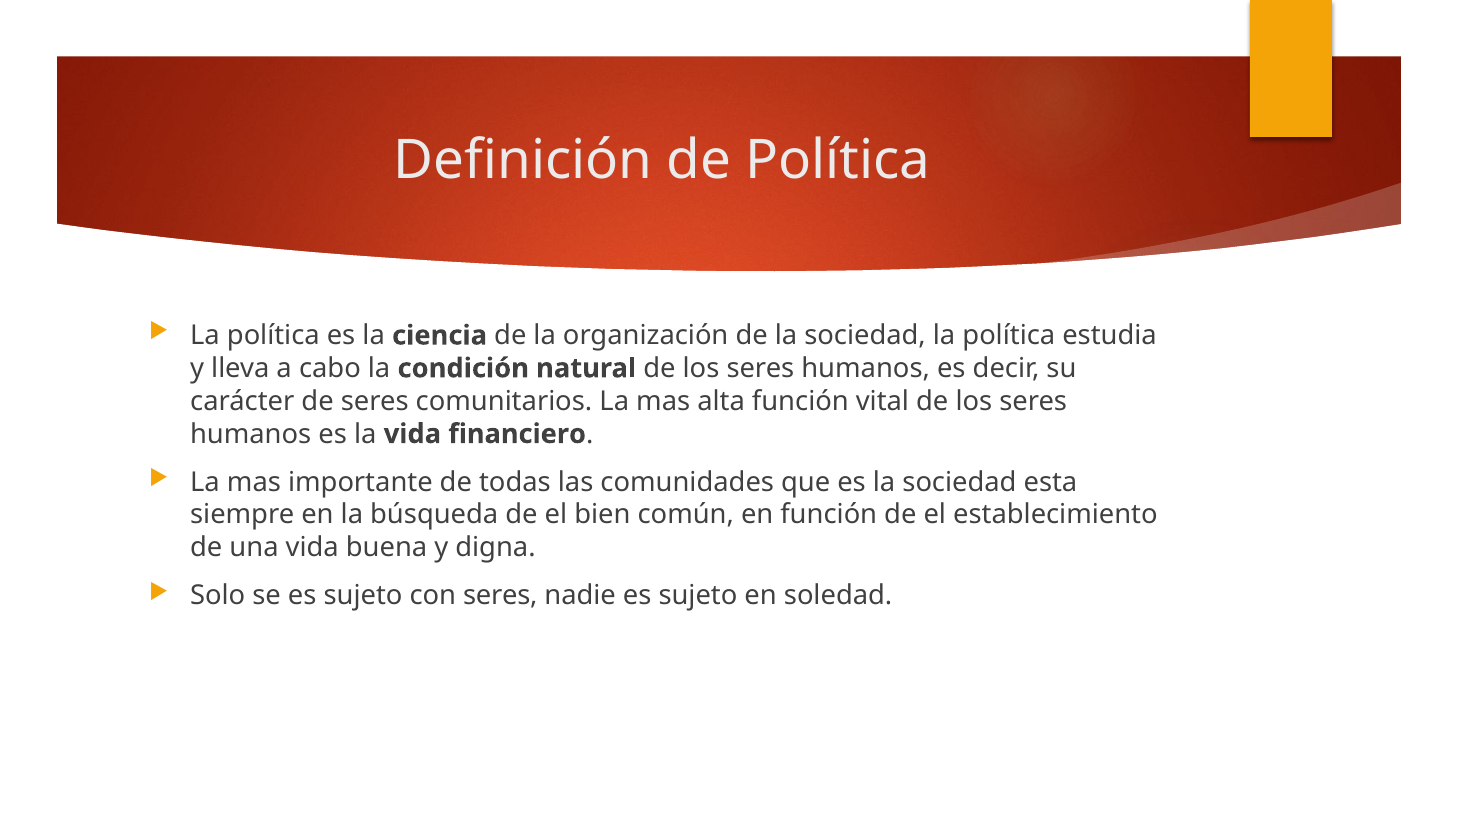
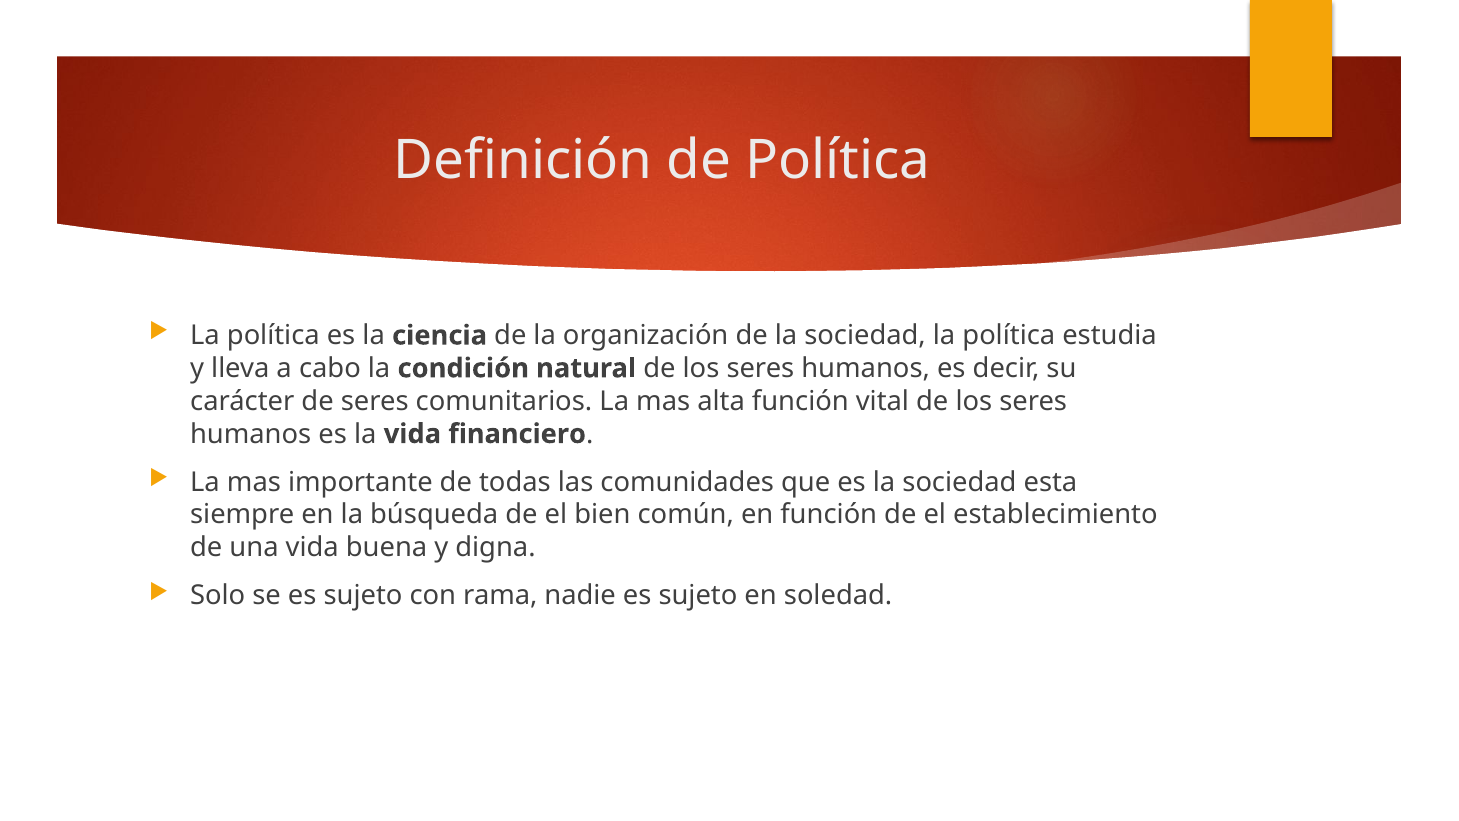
con seres: seres -> rama
